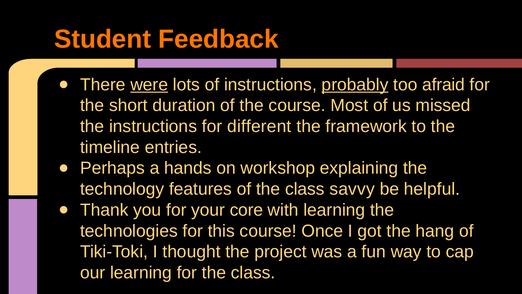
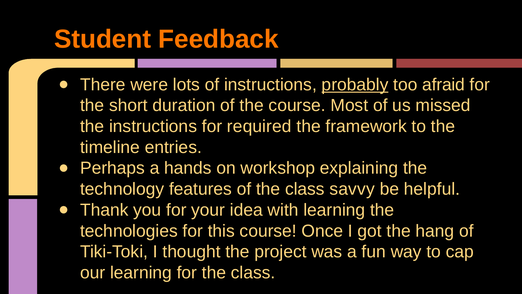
were underline: present -> none
different: different -> required
core: core -> idea
